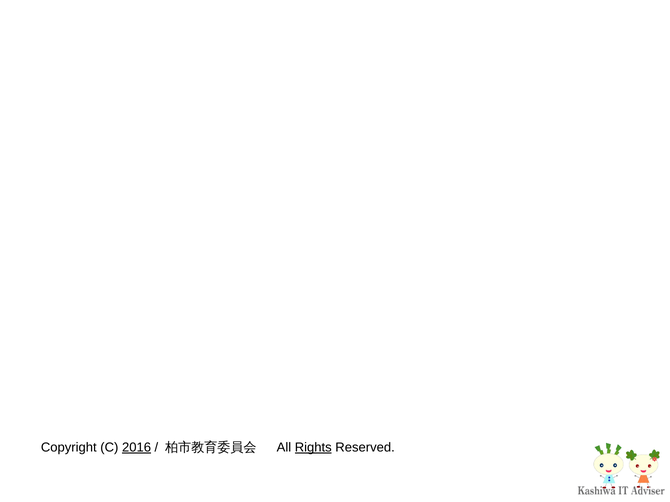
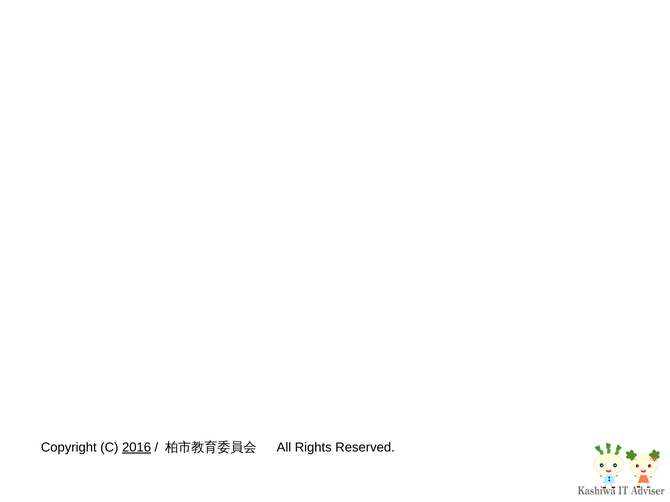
Rights underline: present -> none
